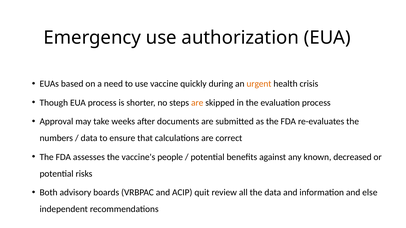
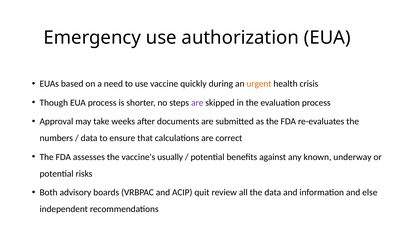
are at (197, 103) colour: orange -> purple
people: people -> usually
decreased: decreased -> underway
